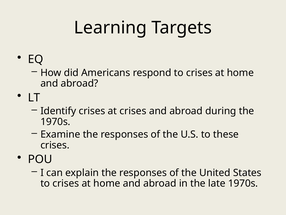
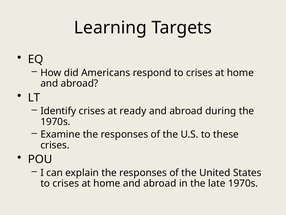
at crises: crises -> ready
